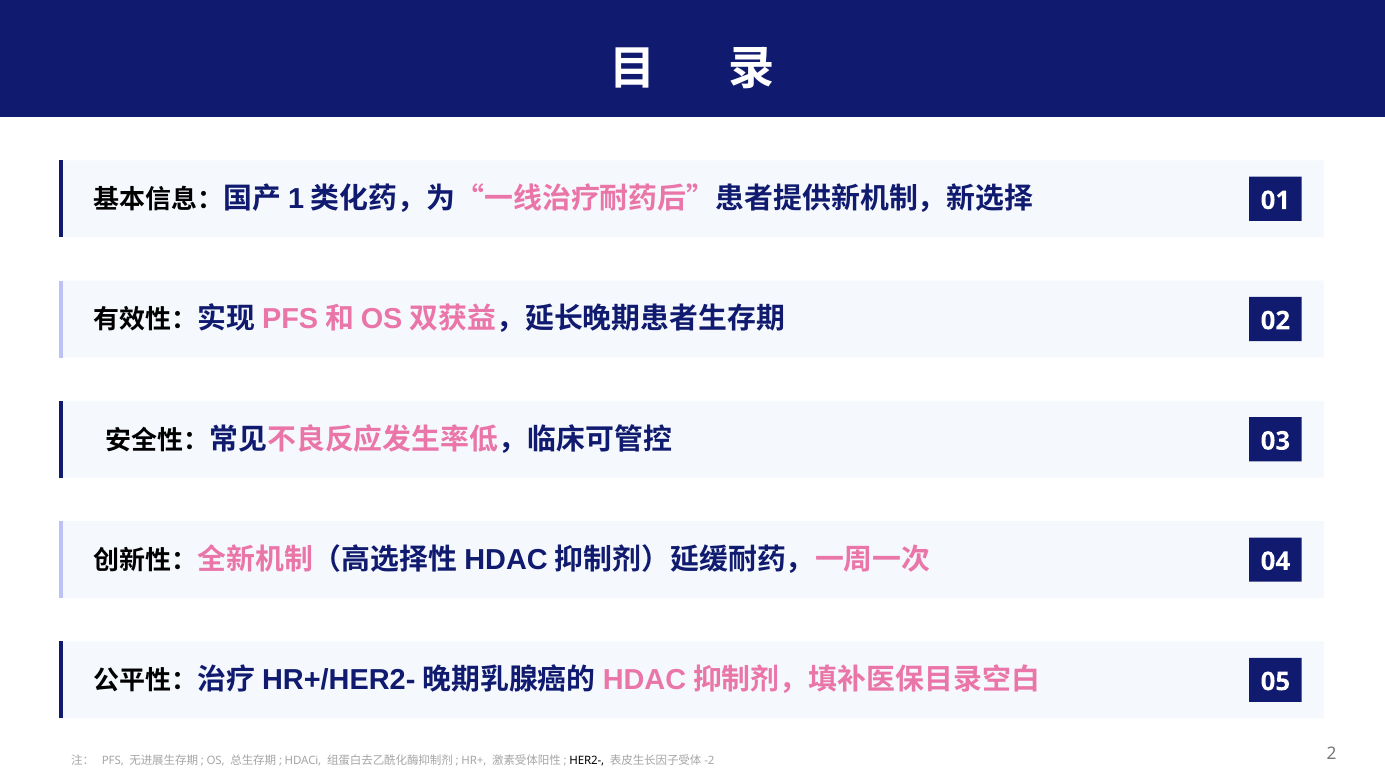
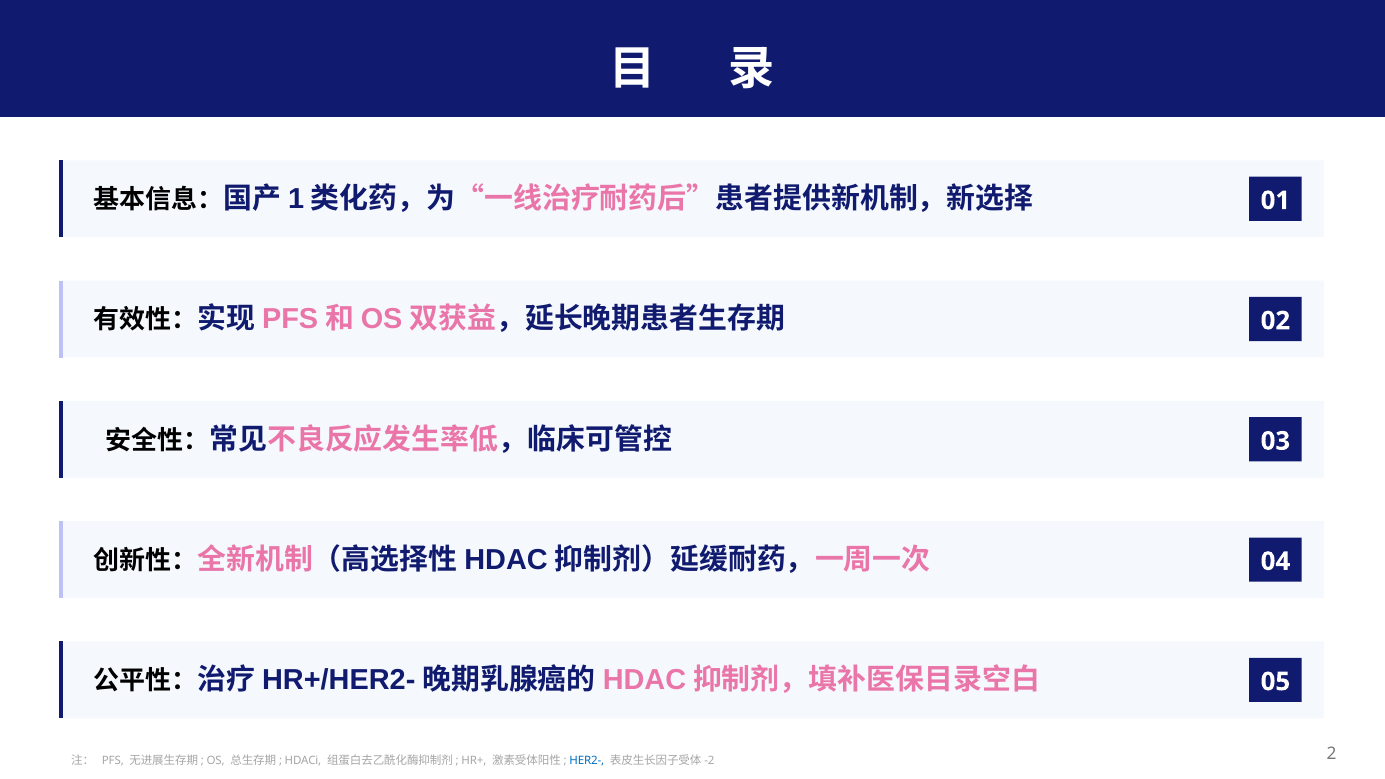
HER2- colour: black -> blue
